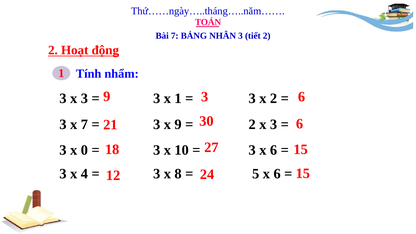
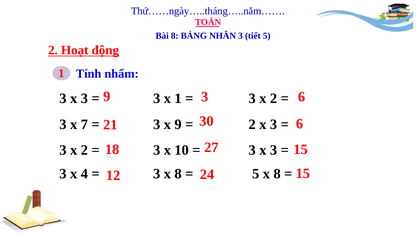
Bài 7: 7 -> 8
tiết 2: 2 -> 5
0 at (84, 150): 0 -> 2
6 at (274, 150): 6 -> 3
5 x 6: 6 -> 8
